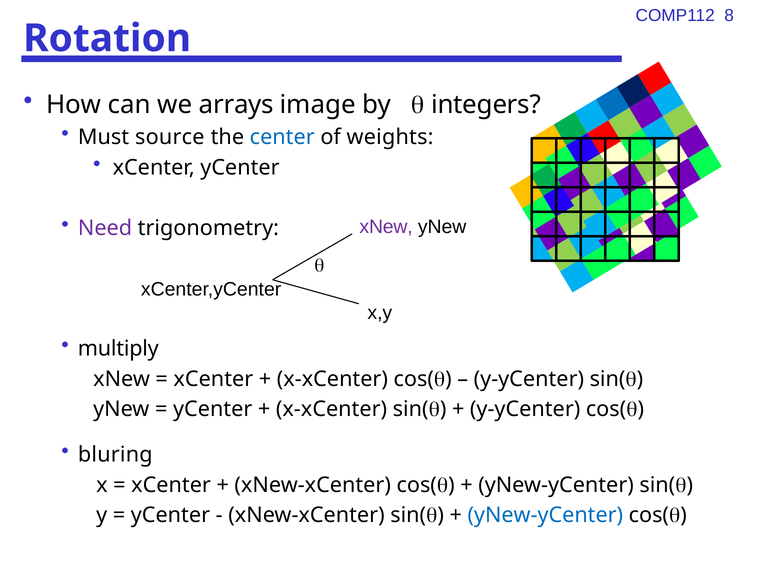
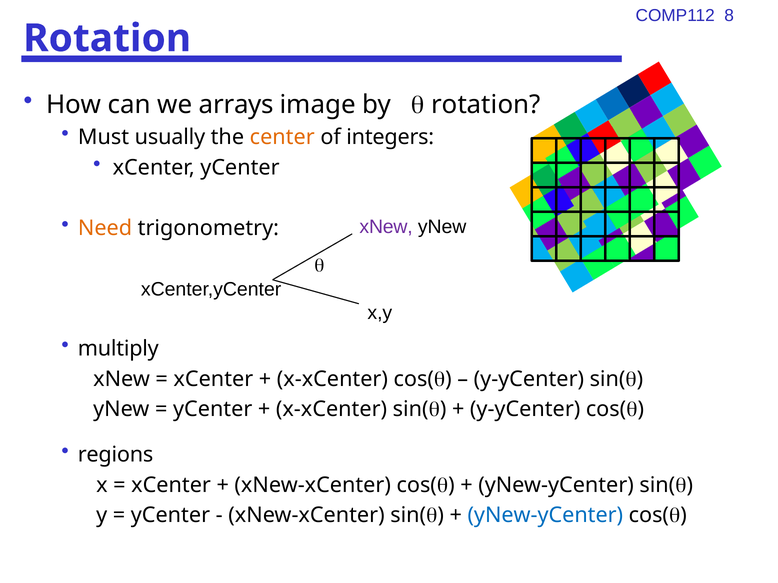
integers at (486, 105): integers -> rotation
source: source -> usually
center colour: blue -> orange
weights: weights -> integers
Need colour: purple -> orange
bluring: bluring -> regions
